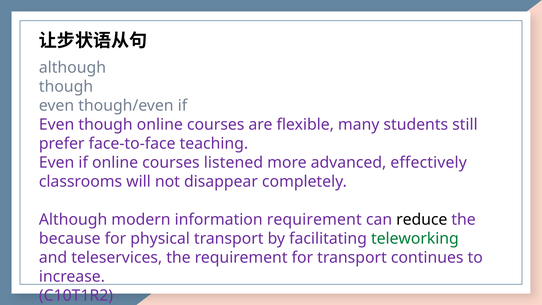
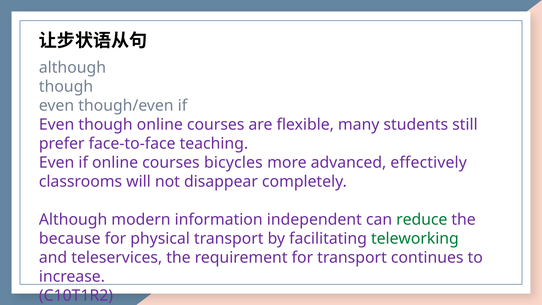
listened: listened -> bicycles
information requirement: requirement -> independent
reduce colour: black -> green
